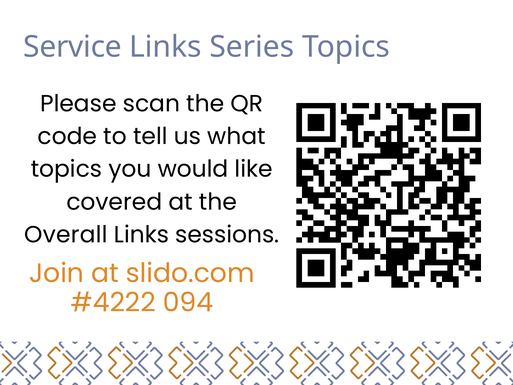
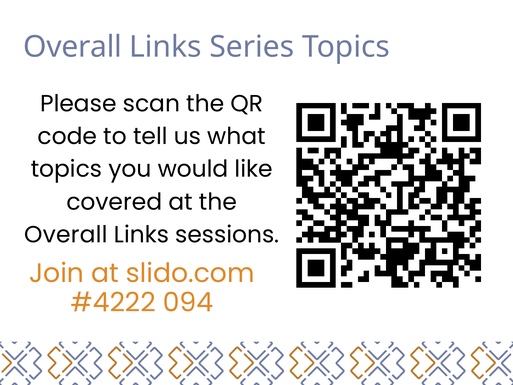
Service at (73, 47): Service -> Overall
